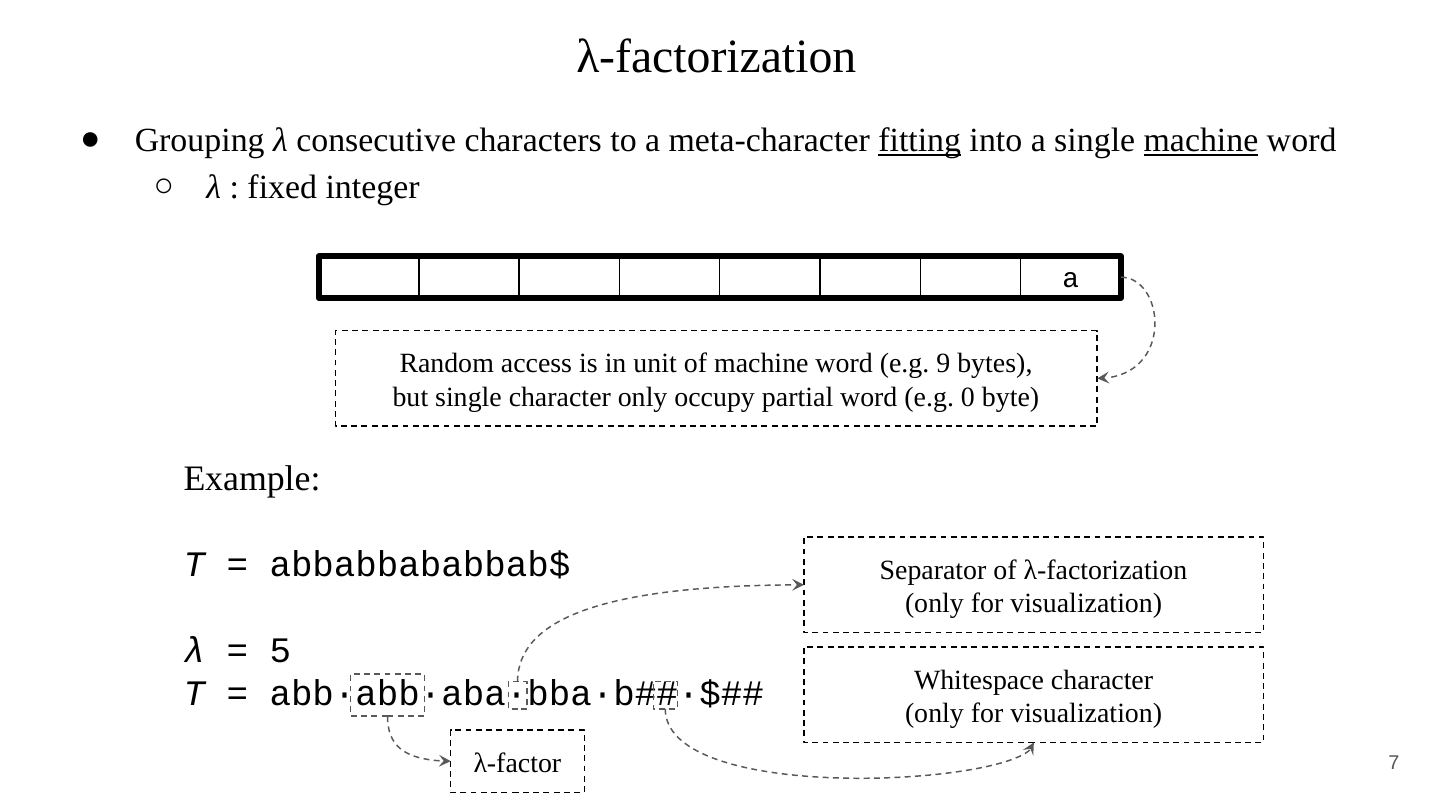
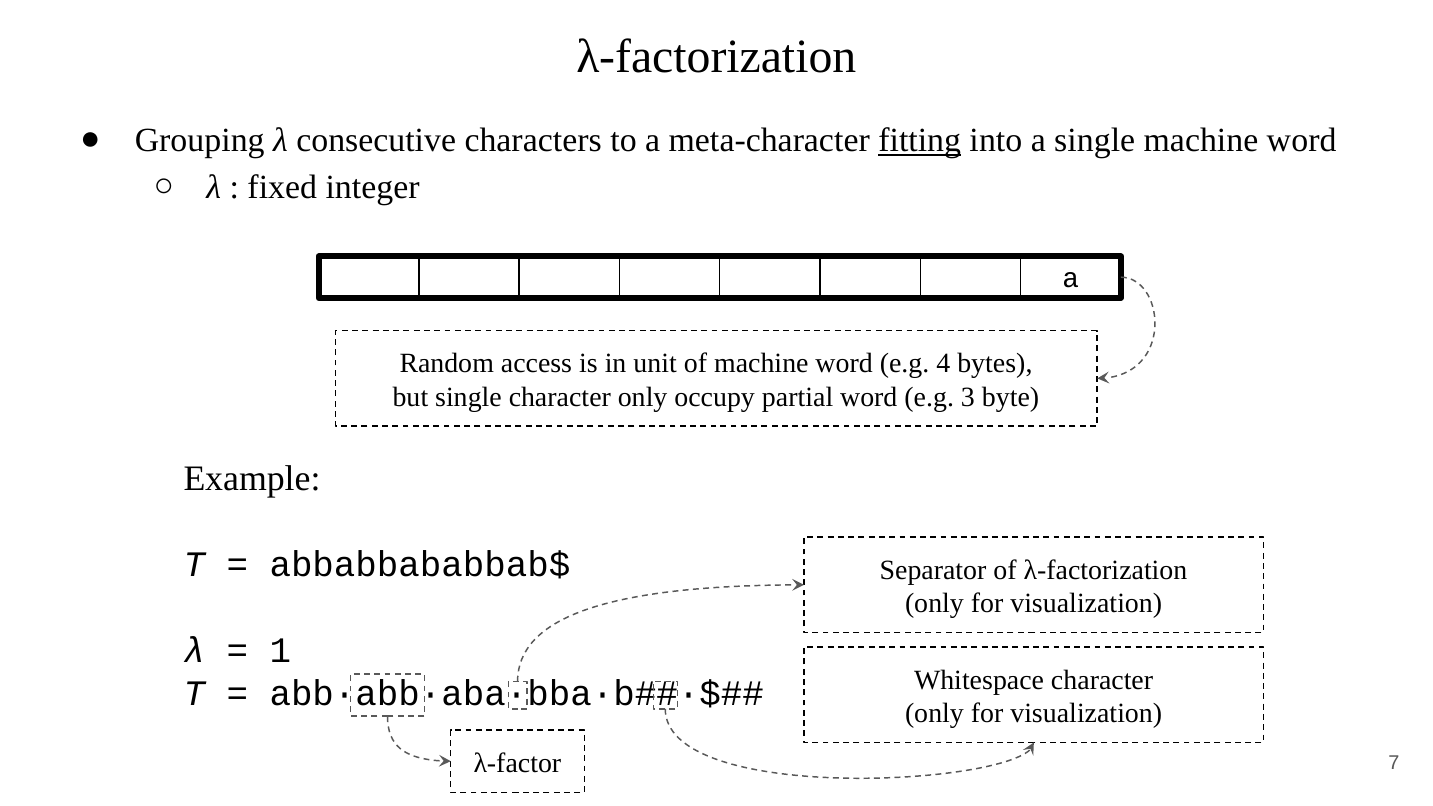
machine at (1201, 140) underline: present -> none
9: 9 -> 4
0: 0 -> 3
5: 5 -> 1
